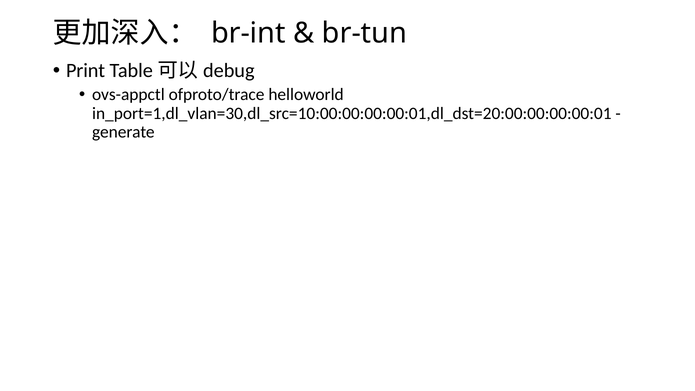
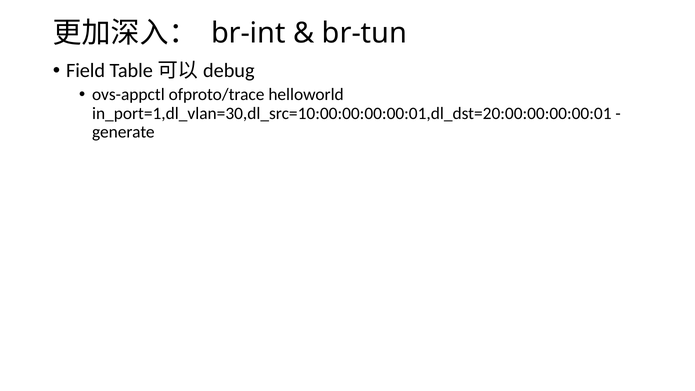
Print: Print -> Field
